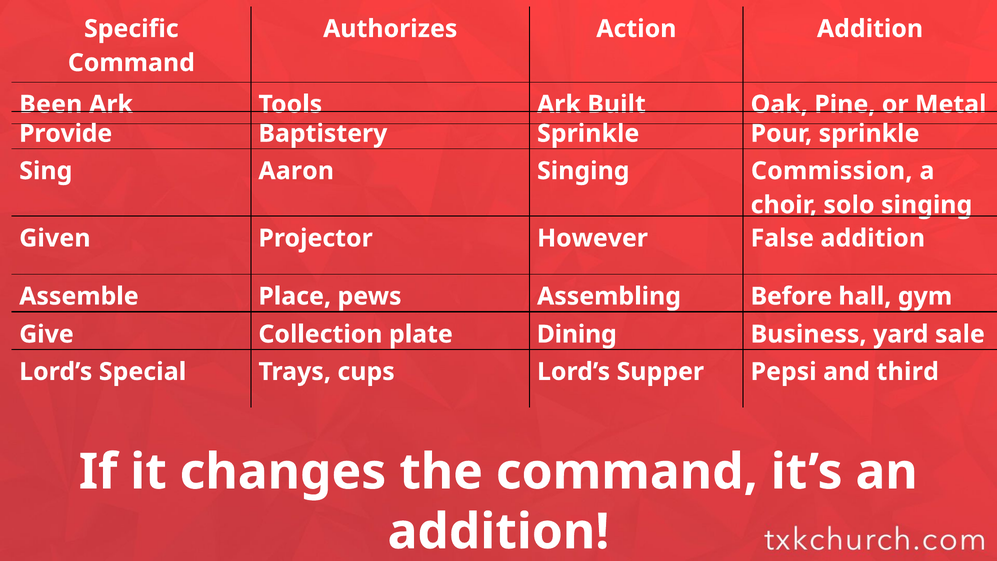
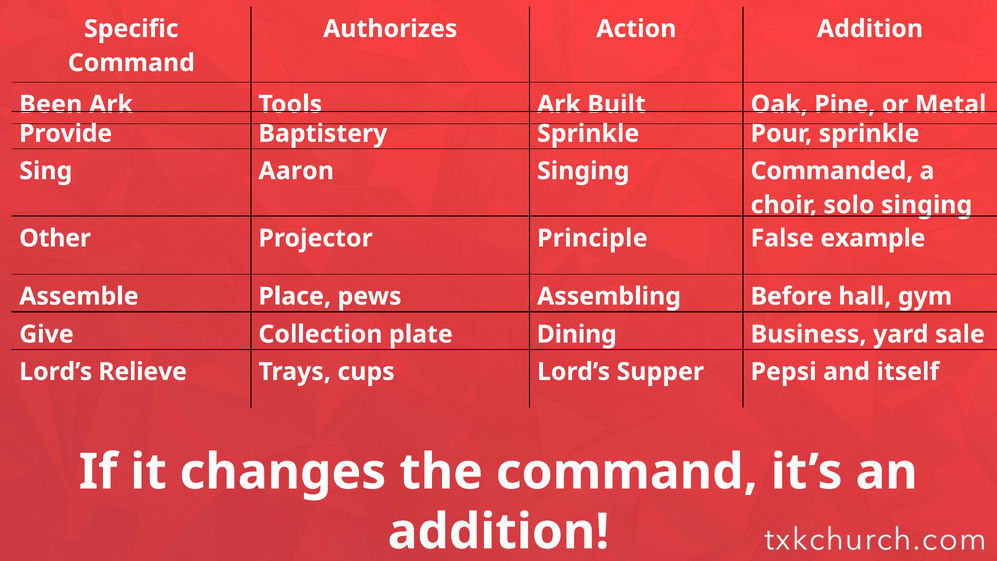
Commission: Commission -> Commanded
Given: Given -> Other
However: However -> Principle
False addition: addition -> example
Special: Special -> Relieve
third: third -> itself
